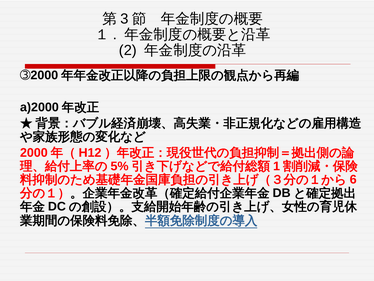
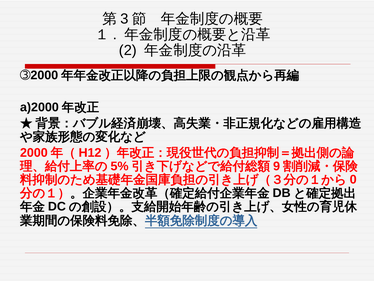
1: 1 -> 9
6: 6 -> 0
